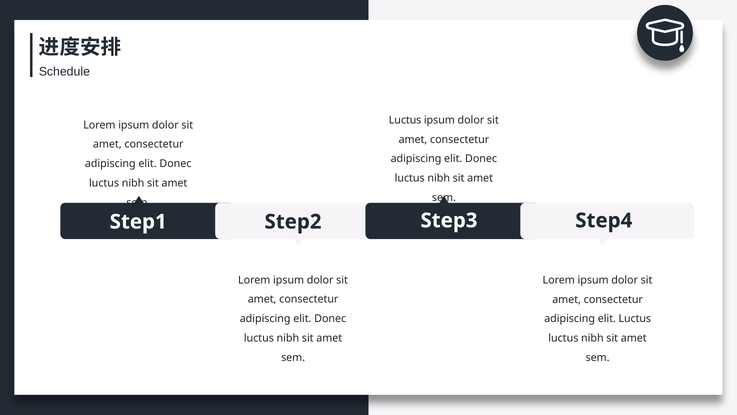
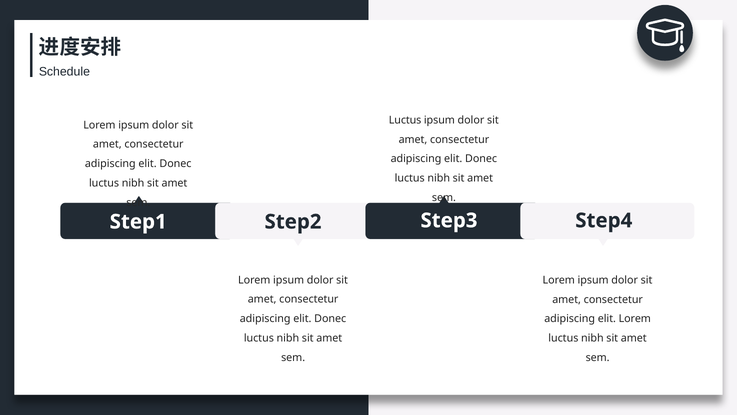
elit Luctus: Luctus -> Lorem
